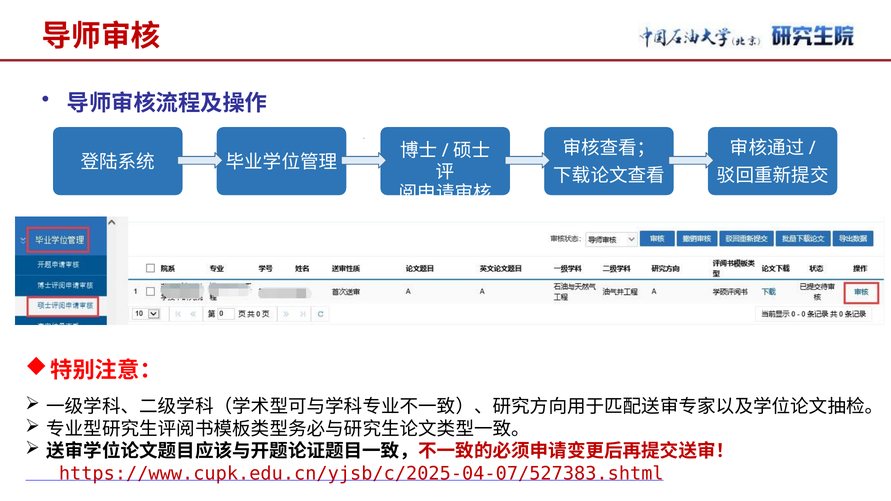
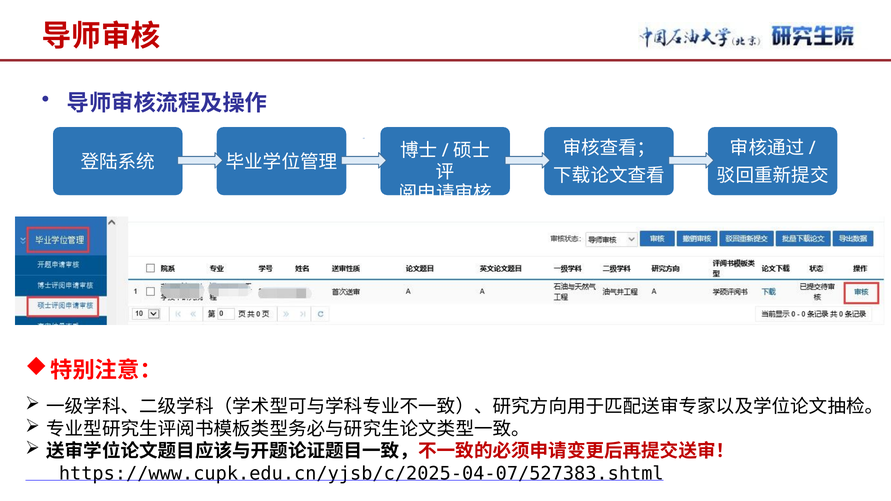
https://www.cupk.edu.cn/yjsb/c/2025-04-07/527383.shtml colour: red -> black
